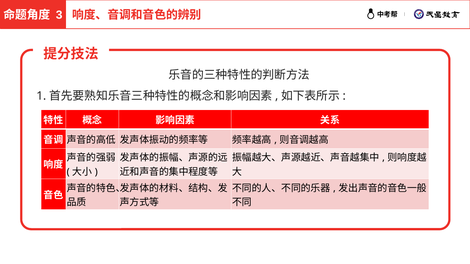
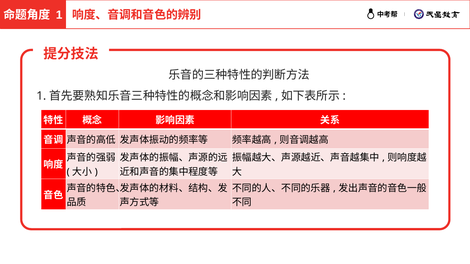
3 at (59, 15): 3 -> 1
